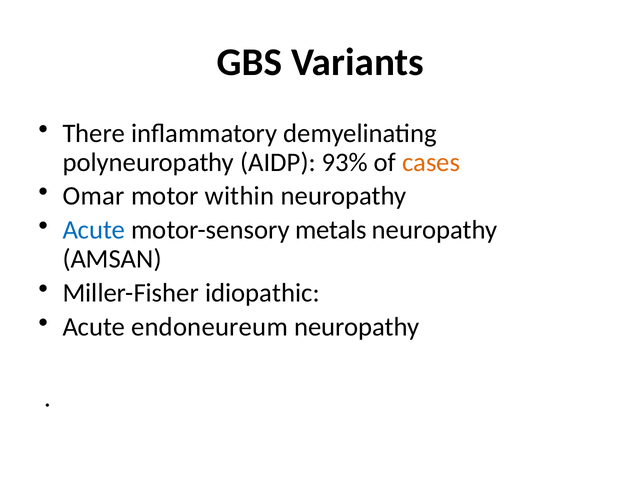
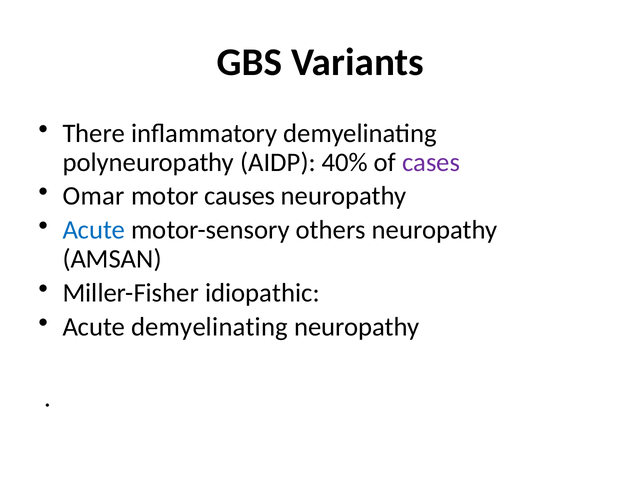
93%: 93% -> 40%
cases colour: orange -> purple
within: within -> causes
metals: metals -> others
Acute endoneureum: endoneureum -> demyelinating
